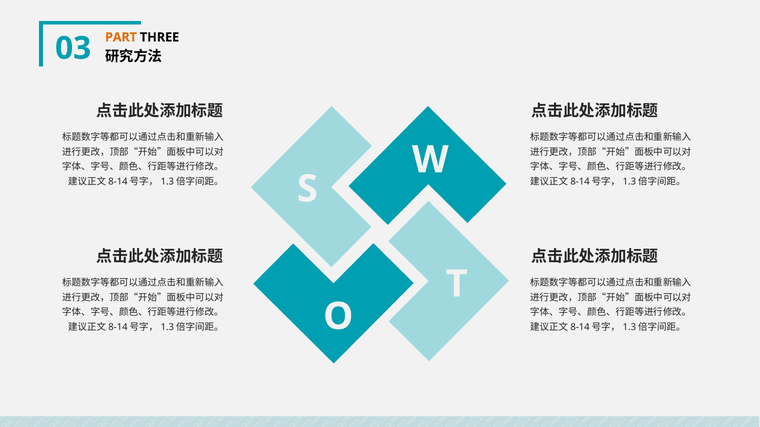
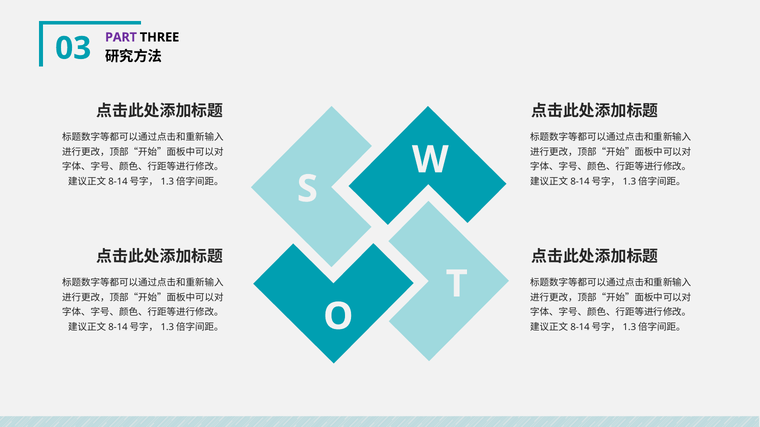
PART colour: orange -> purple
